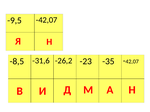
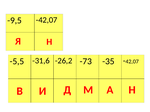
-8,5: -8,5 -> -5,5
-23: -23 -> -73
